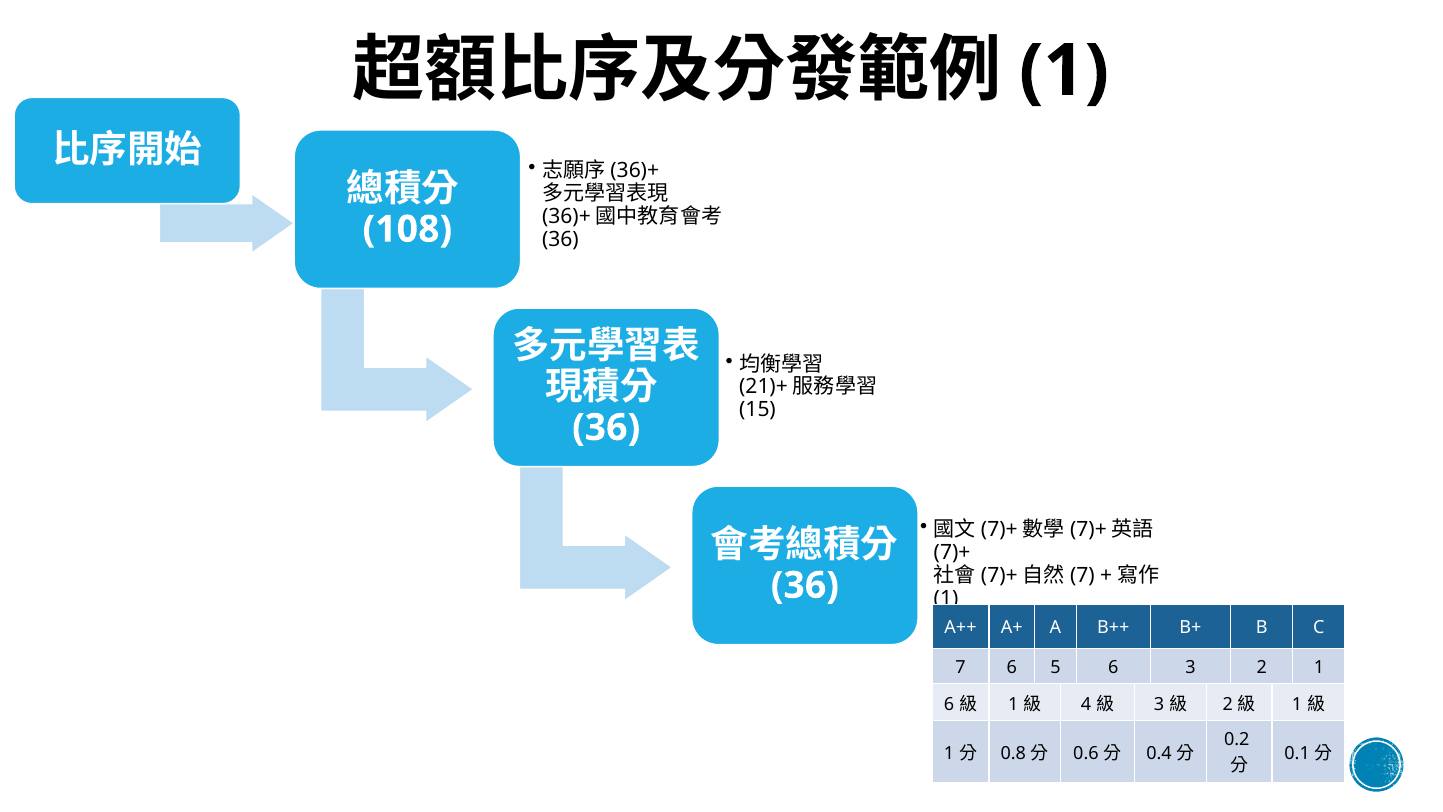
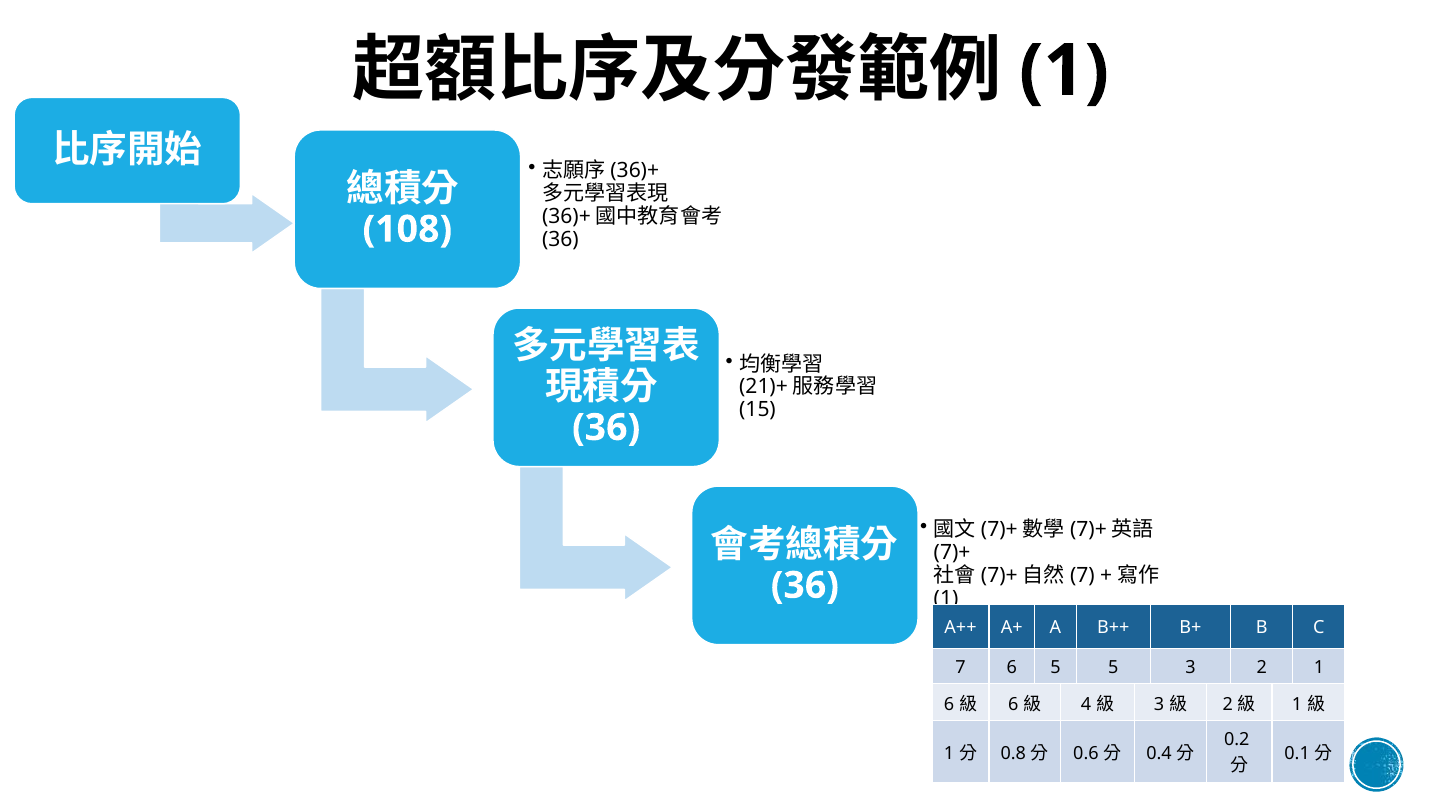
5 6: 6 -> 5
1 at (1013, 704): 1 -> 6
